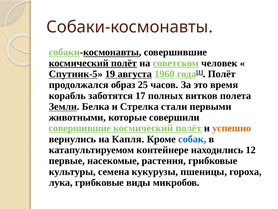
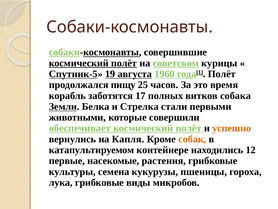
человек: человек -> курицы
образ: образ -> пищу
полета: полета -> собака
совершившие at (80, 128): совершившие -> обеспечивает
собак colour: blue -> orange
